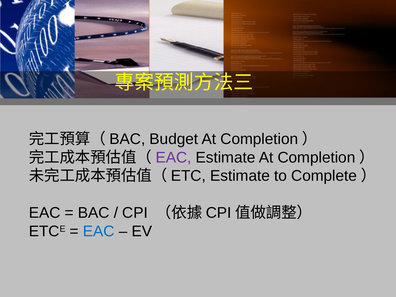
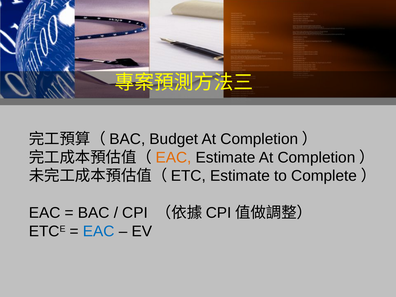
EAC at (173, 157) colour: purple -> orange
